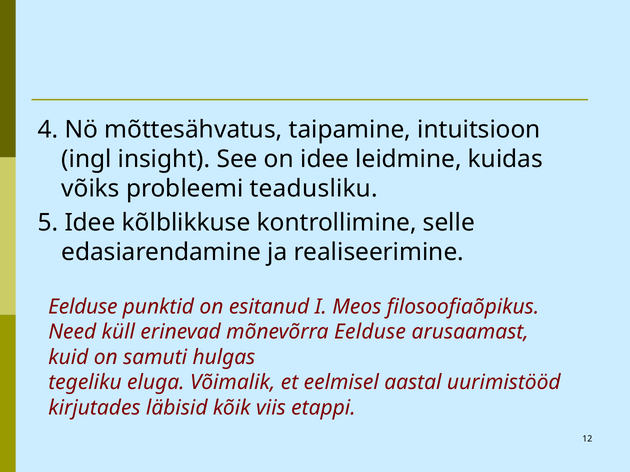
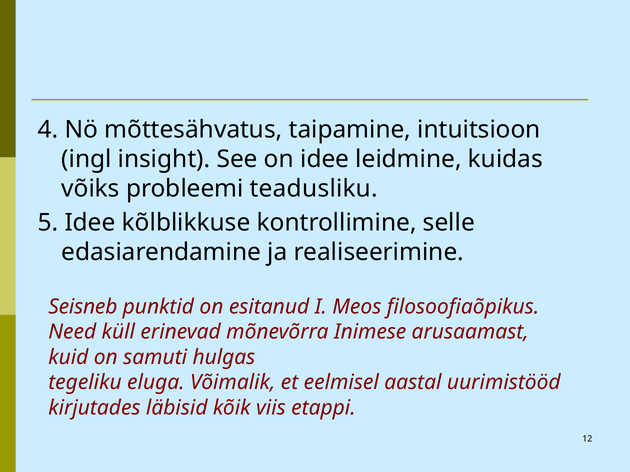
Eelduse at (83, 307): Eelduse -> Seisneb
mõnevõrra Eelduse: Eelduse -> Inimese
